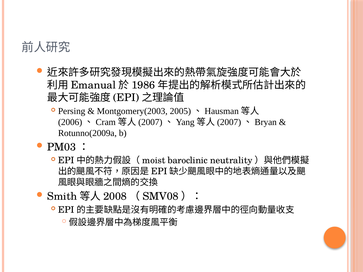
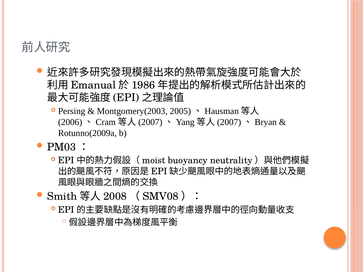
baroclinic: baroclinic -> buoyancy
